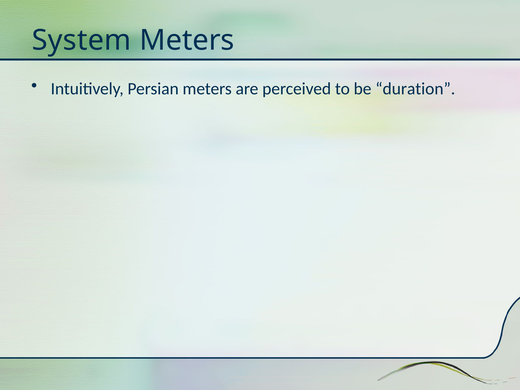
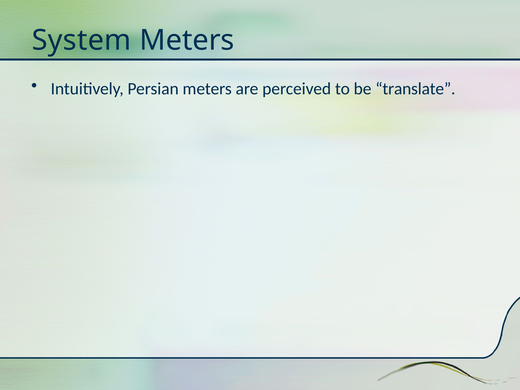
duration: duration -> translate
